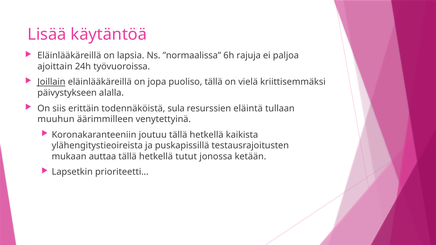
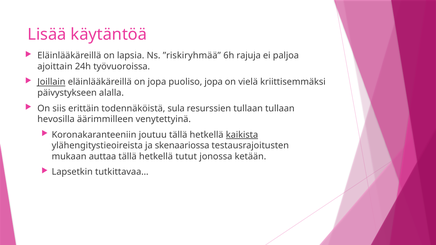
”normaalissa: ”normaalissa -> ”riskiryhmää
puoliso tällä: tällä -> jopa
resurssien eläintä: eläintä -> tullaan
muuhun: muuhun -> hevosilla
kaikista underline: none -> present
puskapissillä: puskapissillä -> skenaariossa
prioriteetti…: prioriteetti… -> tutkittavaa…
